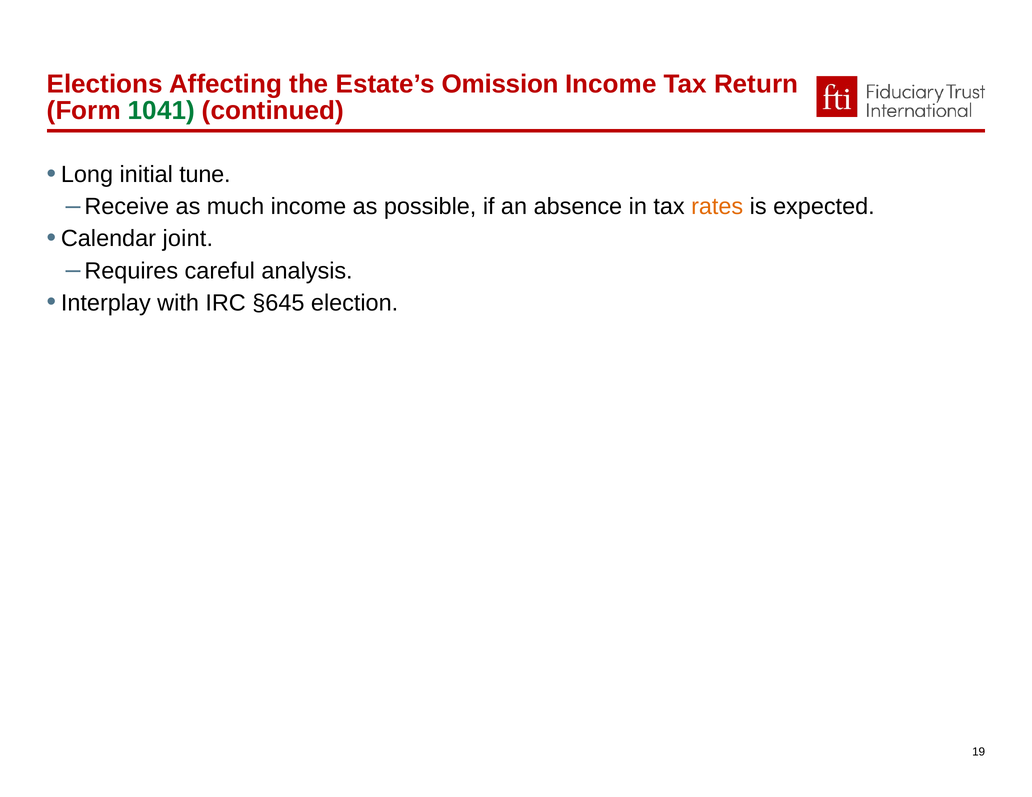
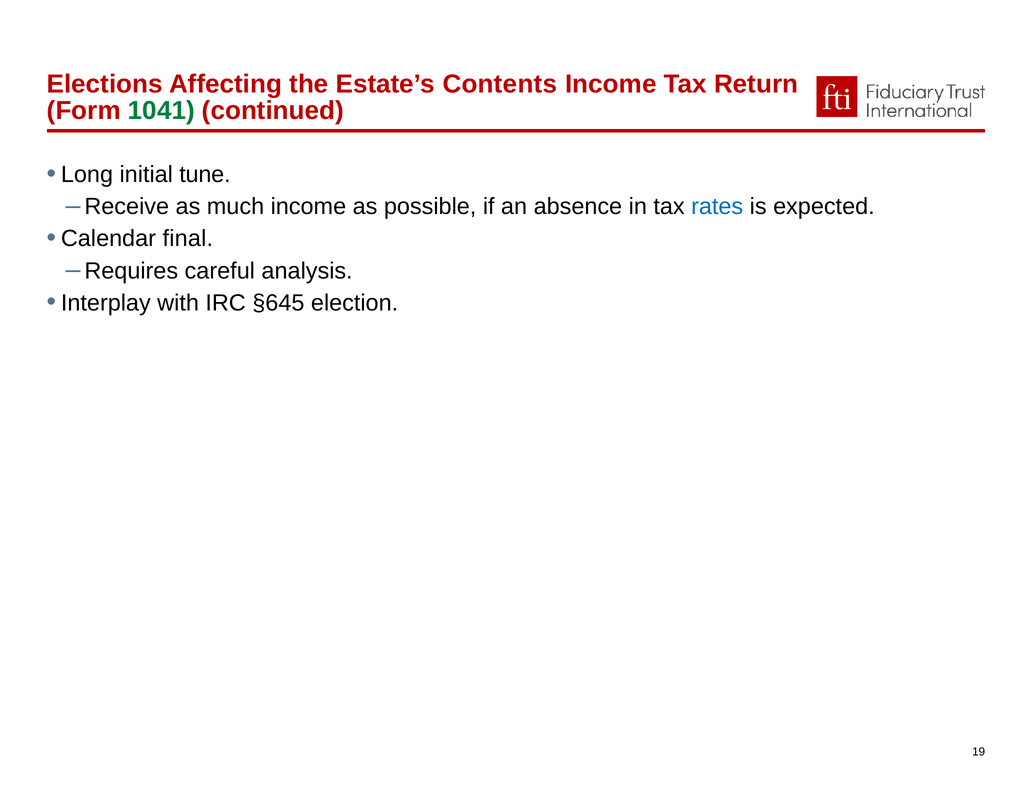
Omission: Omission -> Contents
rates colour: orange -> blue
joint: joint -> final
